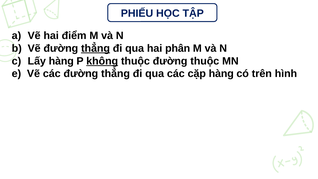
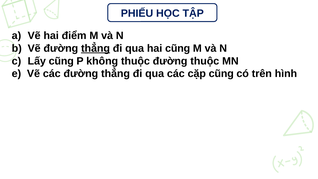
hai phân: phân -> cũng
Lấy hàng: hàng -> cũng
không underline: present -> none
cặp hàng: hàng -> cũng
